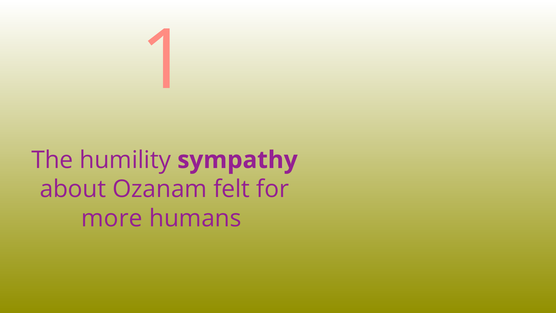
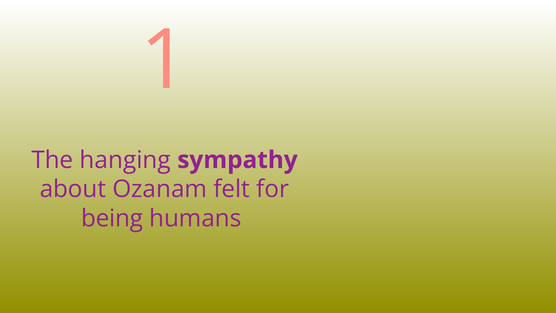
humility: humility -> hanging
more: more -> being
